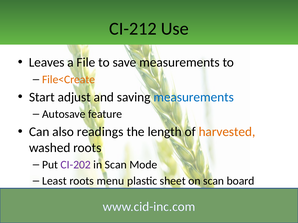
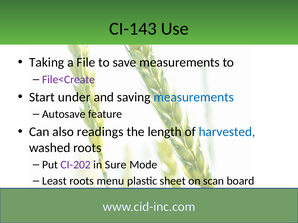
CI-212: CI-212 -> CI-143
Leaves: Leaves -> Taking
File<Create colour: orange -> purple
adjust: adjust -> under
harvested colour: orange -> blue
in Scan: Scan -> Sure
